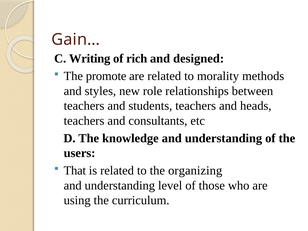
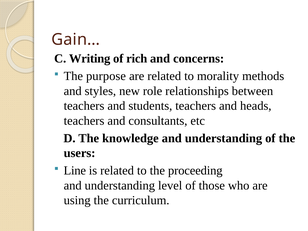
designed: designed -> concerns
promote: promote -> purpose
That: That -> Line
organizing: organizing -> proceeding
